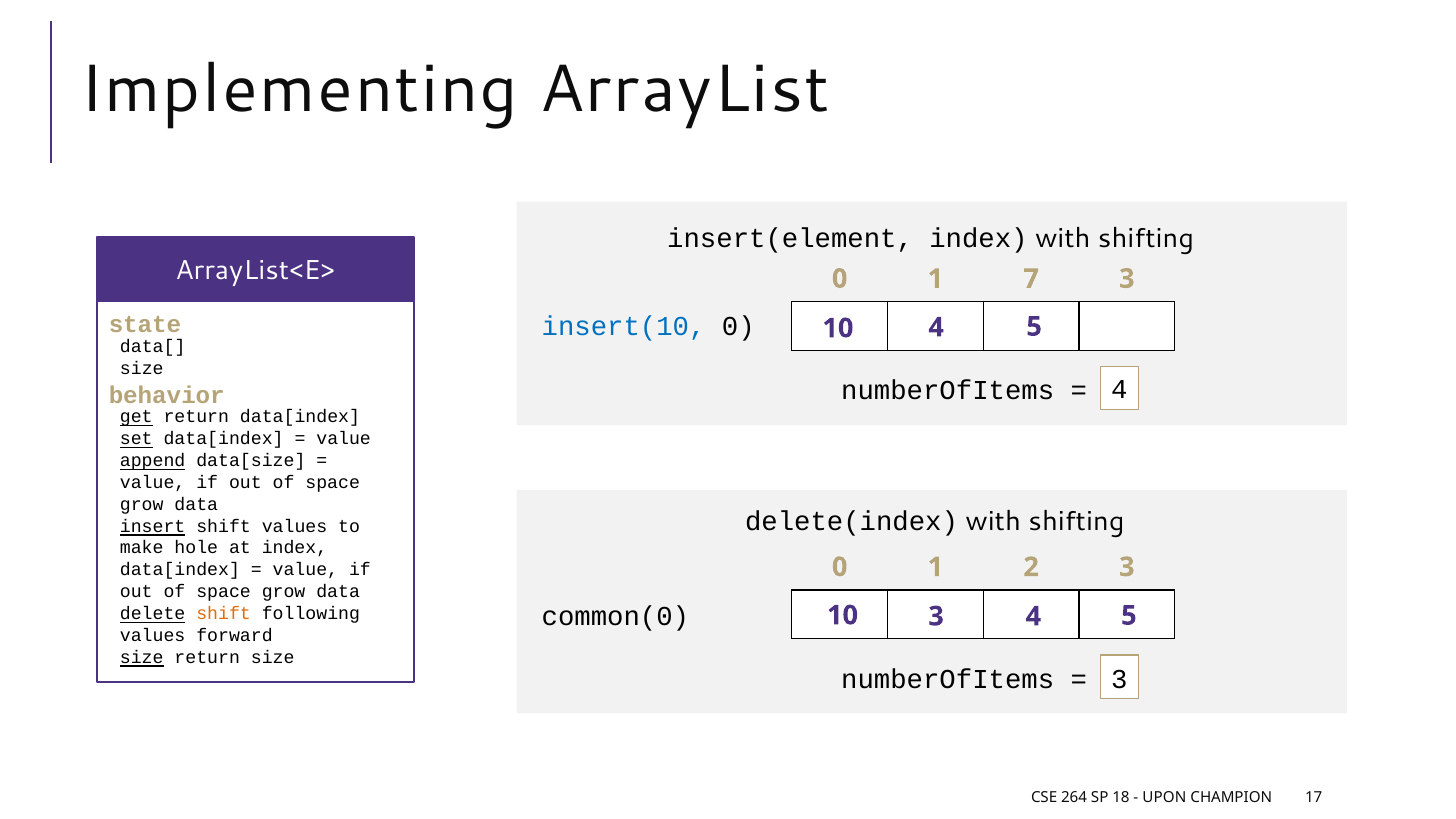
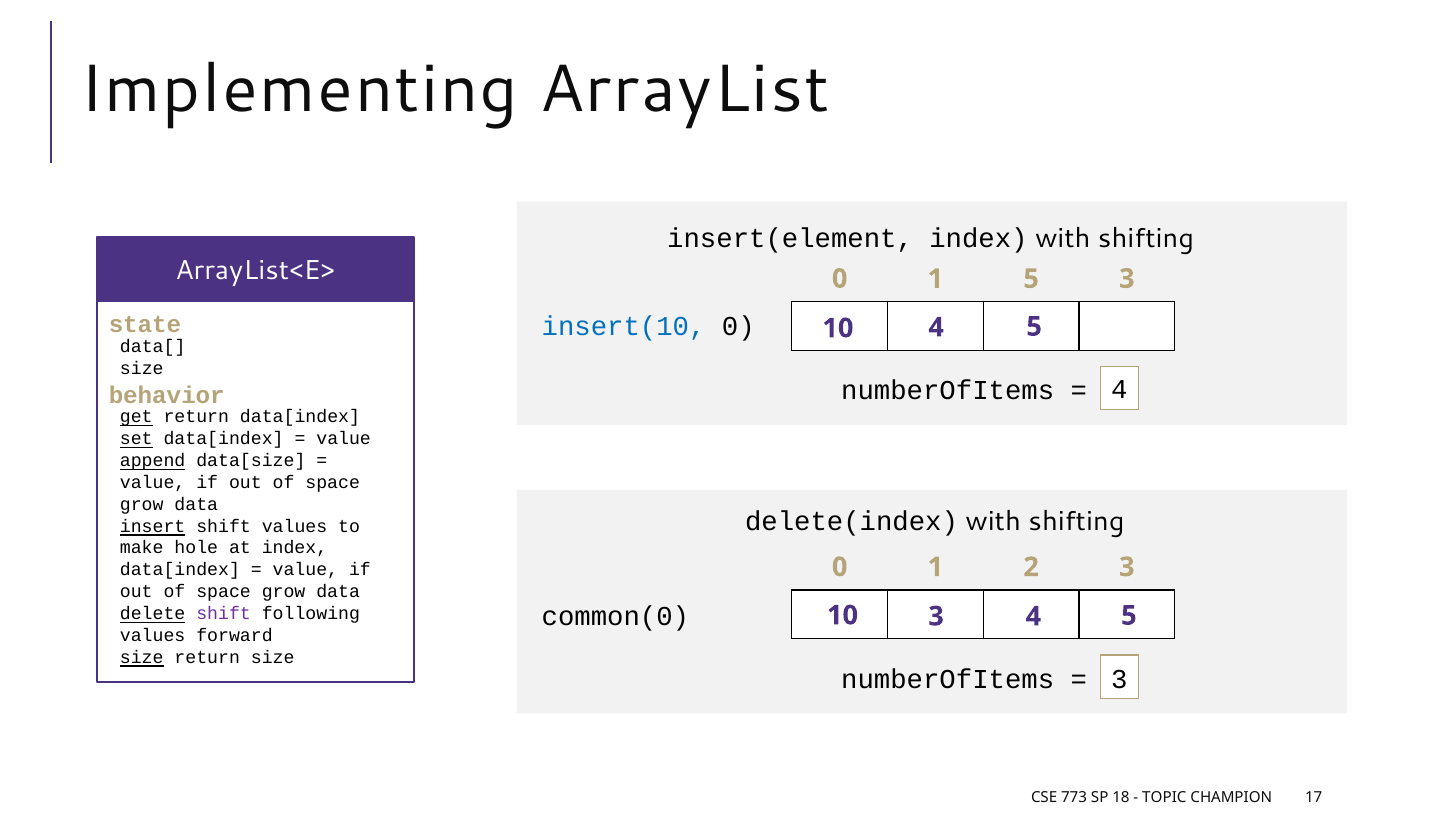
1 7: 7 -> 5
shift at (224, 613) colour: orange -> purple
264: 264 -> 773
UPON: UPON -> TOPIC
